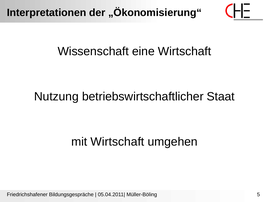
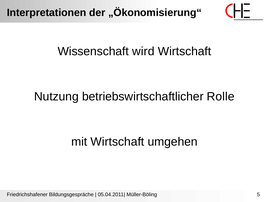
eine: eine -> wird
Staat: Staat -> Rolle
